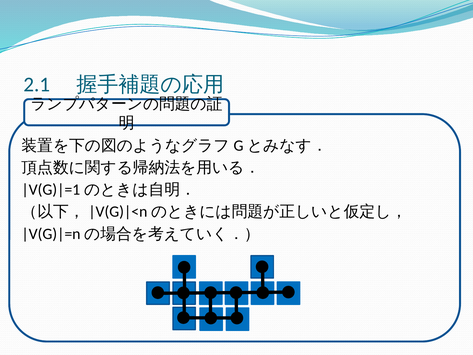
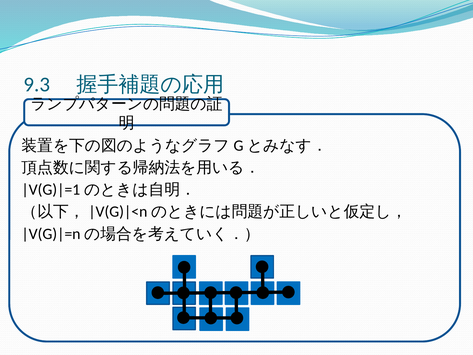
2.1: 2.1 -> 9.3
